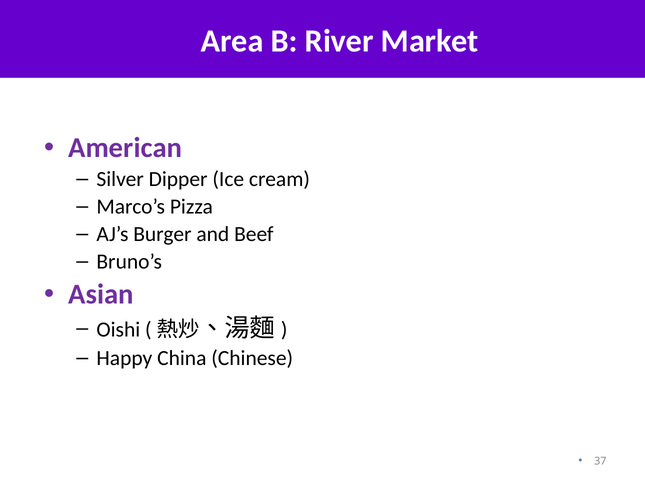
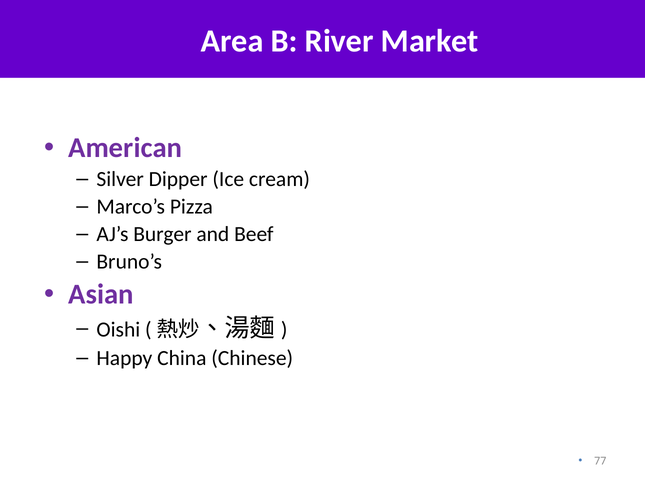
37: 37 -> 77
